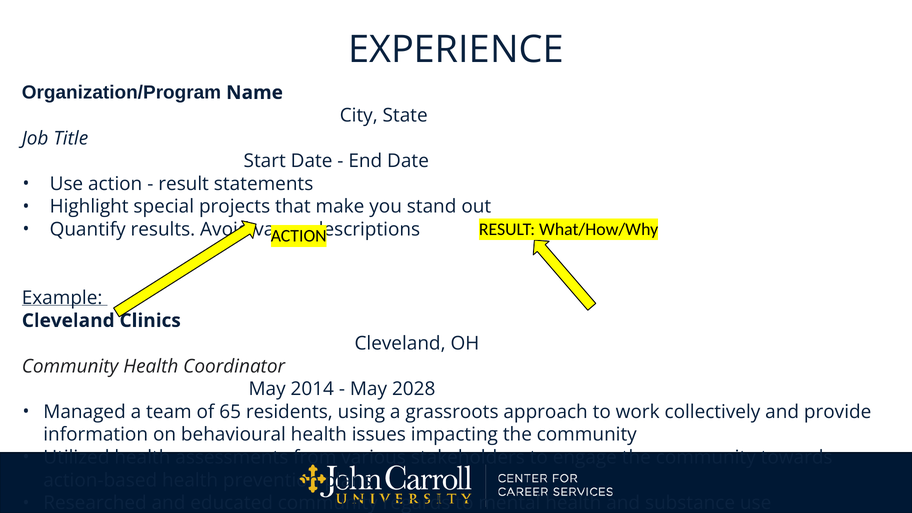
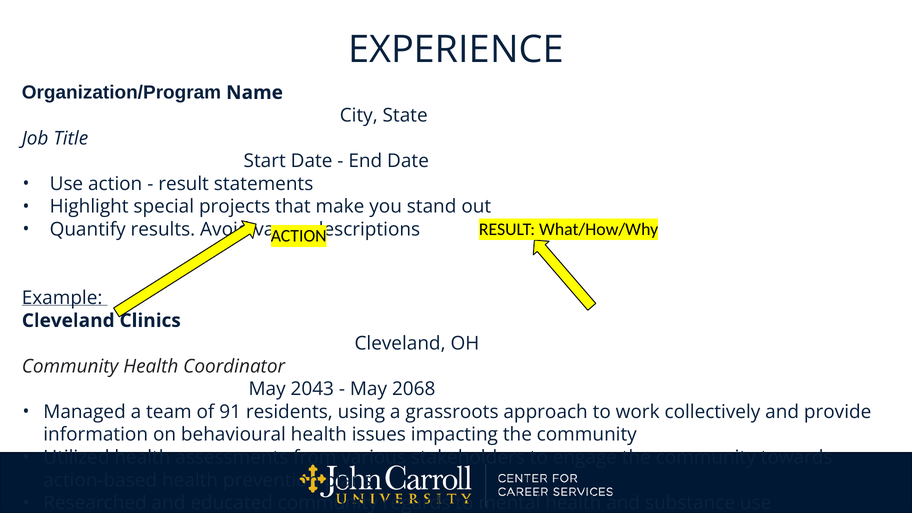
2014: 2014 -> 2043
2028: 2028 -> 2068
65: 65 -> 91
